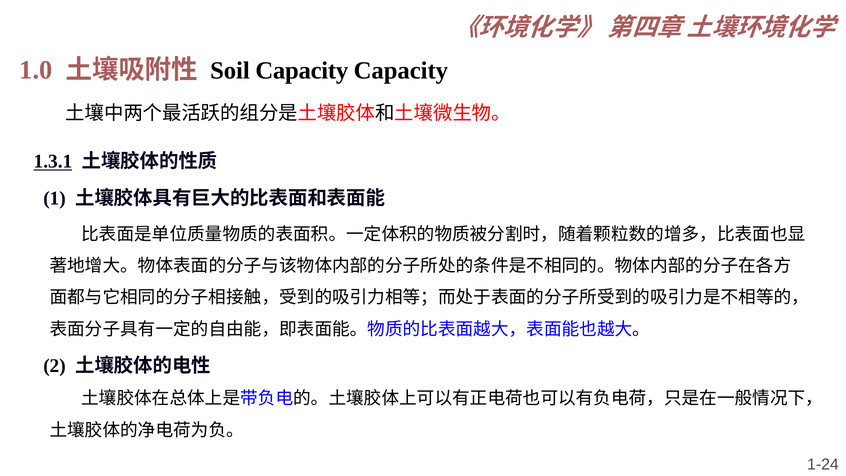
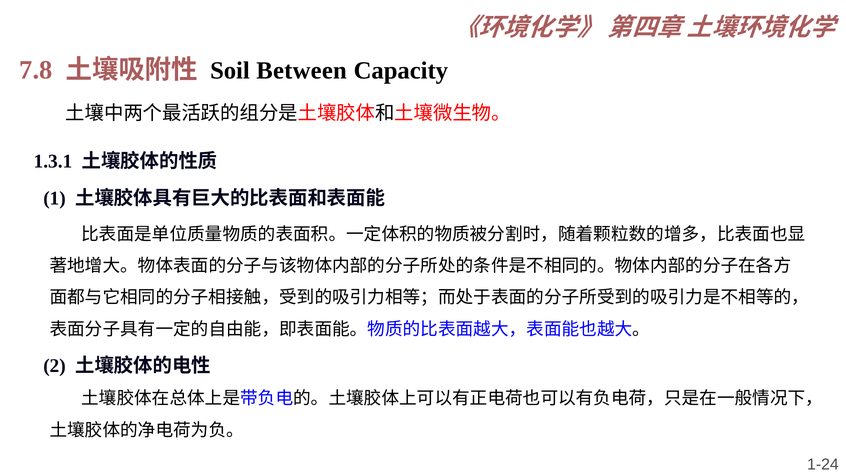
1.0: 1.0 -> 7.8
Soil Capacity: Capacity -> Between
1.3.1 underline: present -> none
